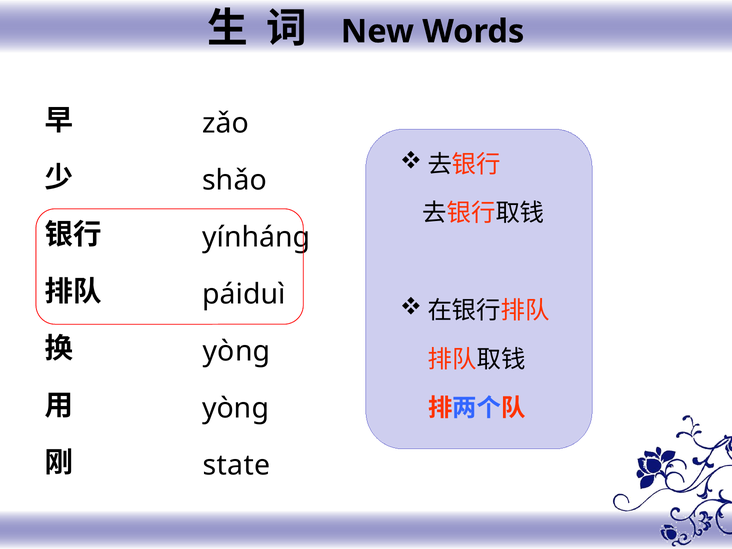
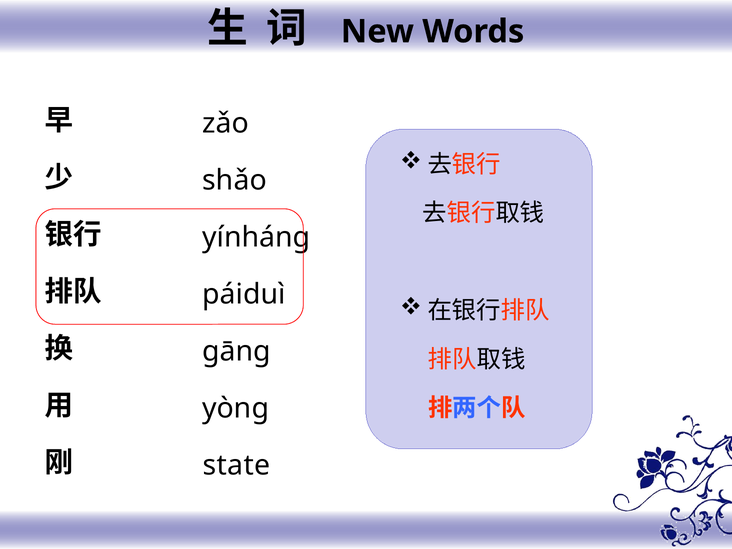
yònɡ at (237, 351): yònɡ -> ɡānɡ
